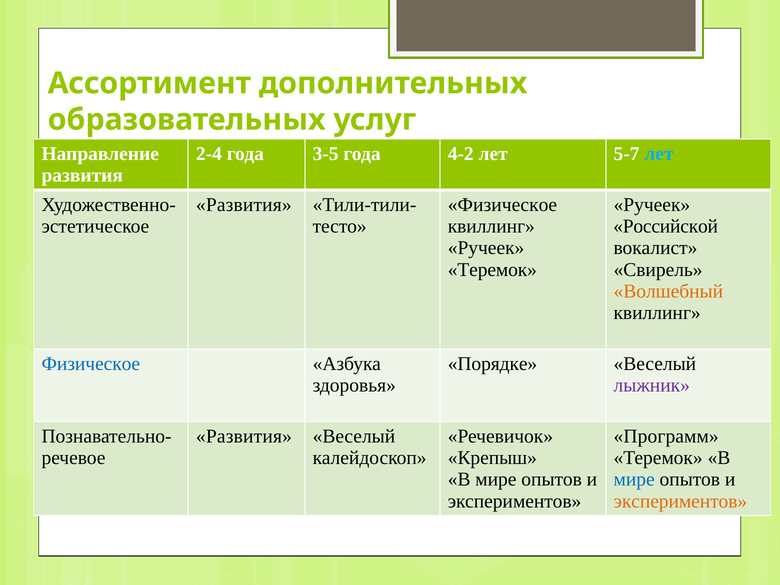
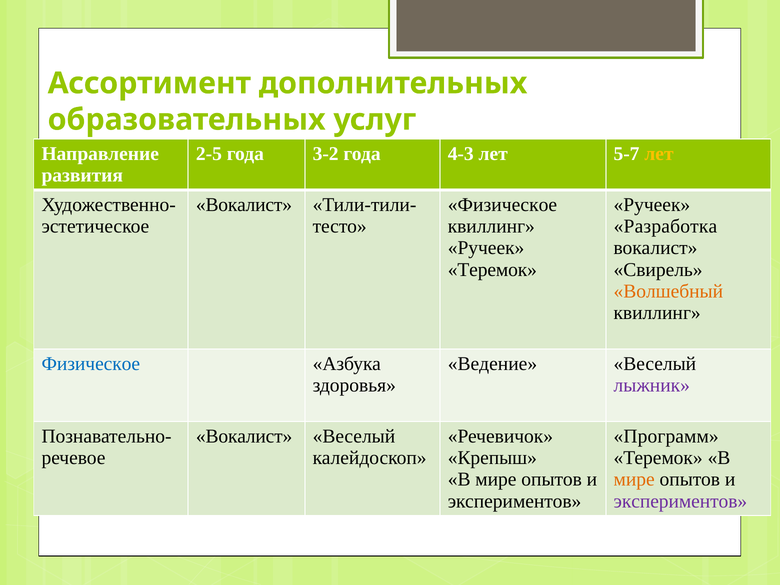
2-4: 2-4 -> 2-5
3-5: 3-5 -> 3-2
4-2: 4-2 -> 4-3
лет at (659, 154) colour: light blue -> yellow
Развития at (244, 205): Развития -> Вокалист
Российской: Российской -> Разработка
Порядке: Порядке -> Ведение
Развития at (244, 436): Развития -> Вокалист
мире at (634, 480) colour: blue -> orange
экспериментов at (680, 501) colour: orange -> purple
